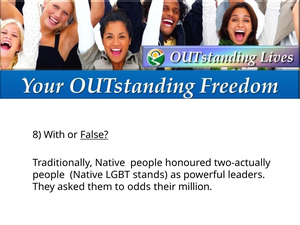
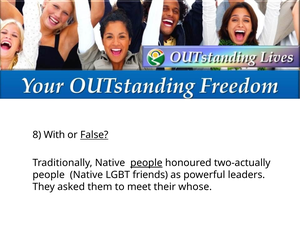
people at (146, 163) underline: none -> present
stands: stands -> friends
odds: odds -> meet
million: million -> whose
